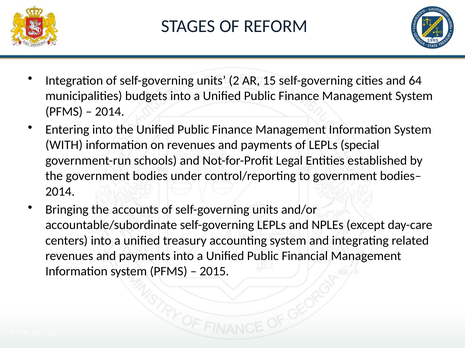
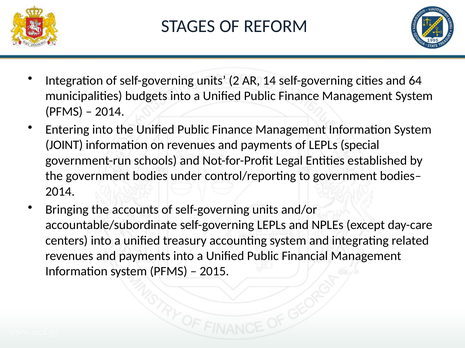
15: 15 -> 14
WITH: WITH -> JOINT
